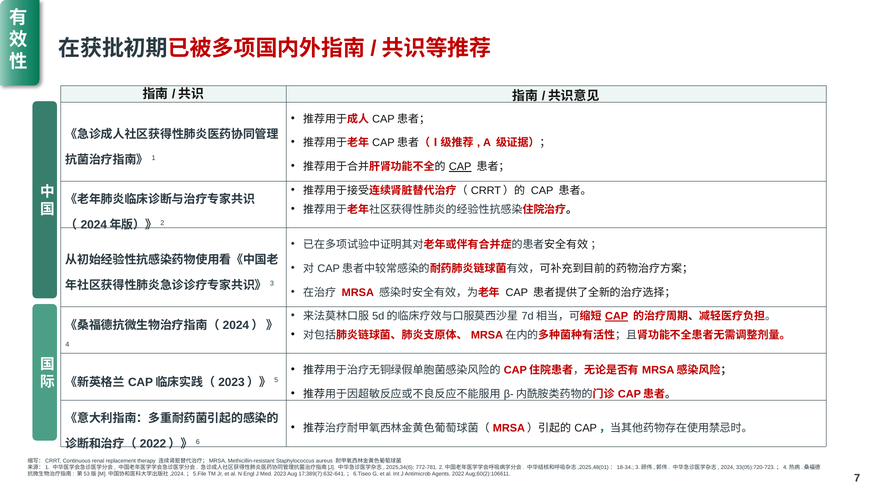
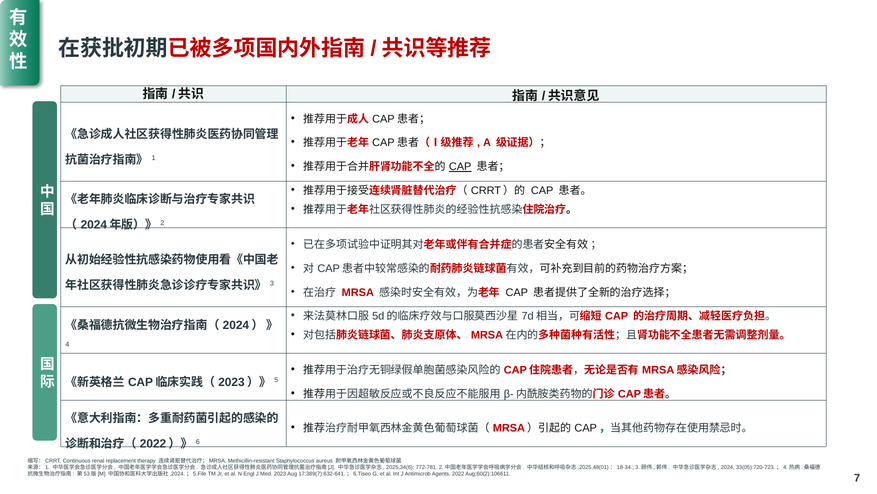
CAP at (617, 316) underline: present -> none
